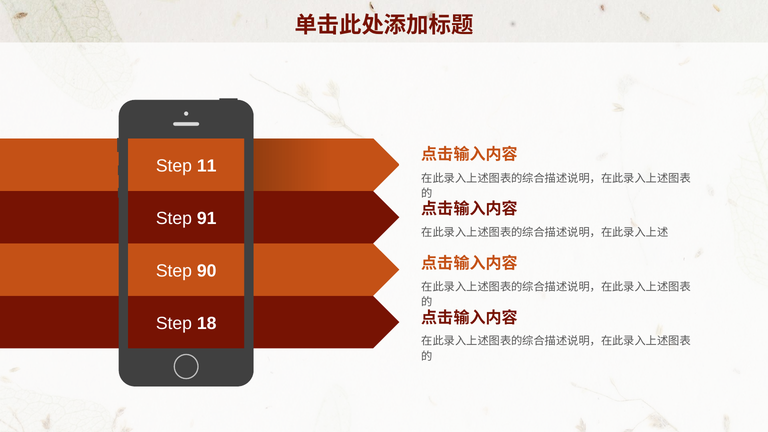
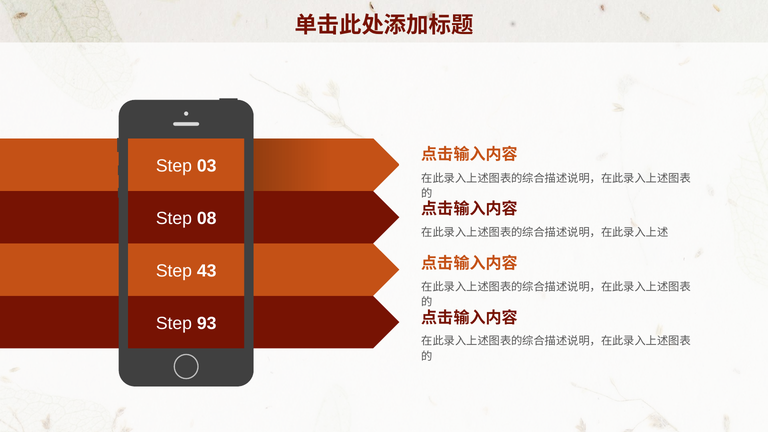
11: 11 -> 03
91: 91 -> 08
90: 90 -> 43
18: 18 -> 93
